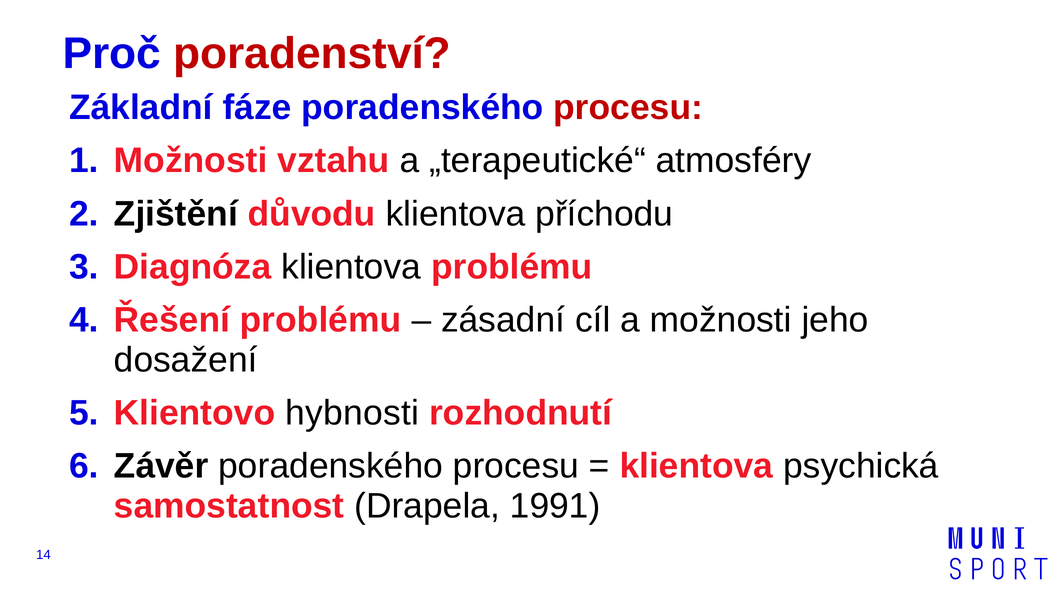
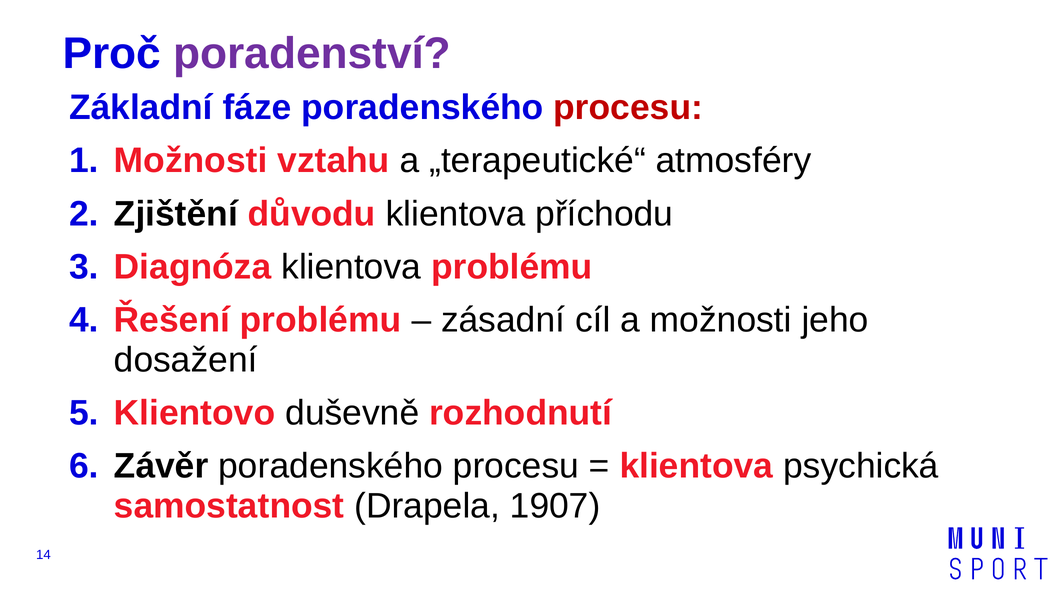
poradenství colour: red -> purple
hybnosti: hybnosti -> duševně
1991: 1991 -> 1907
